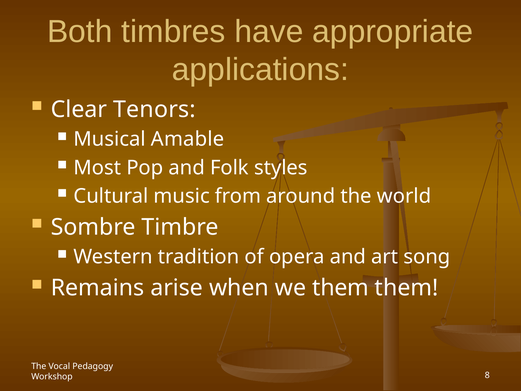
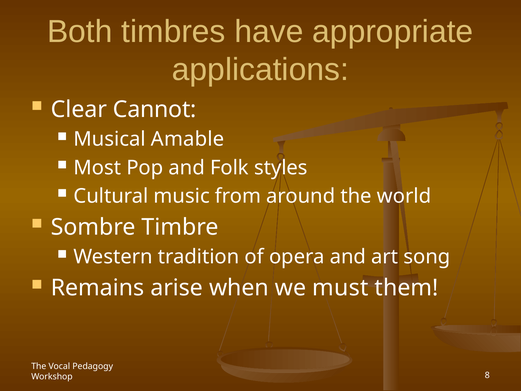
Tenors: Tenors -> Cannot
we them: them -> must
